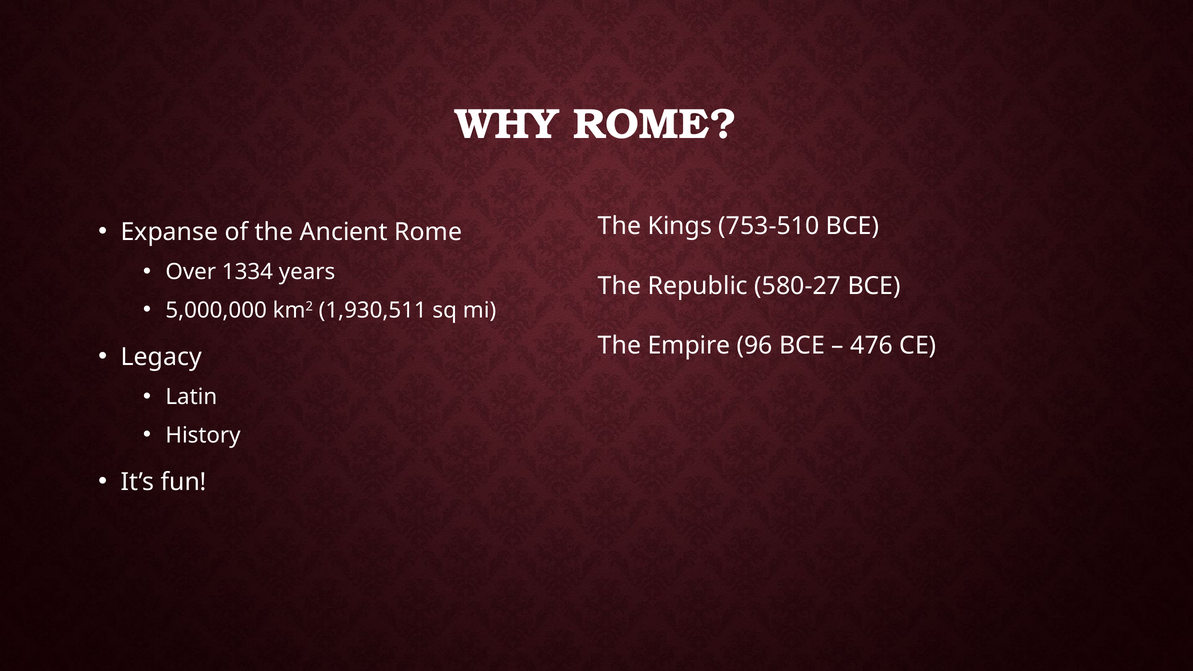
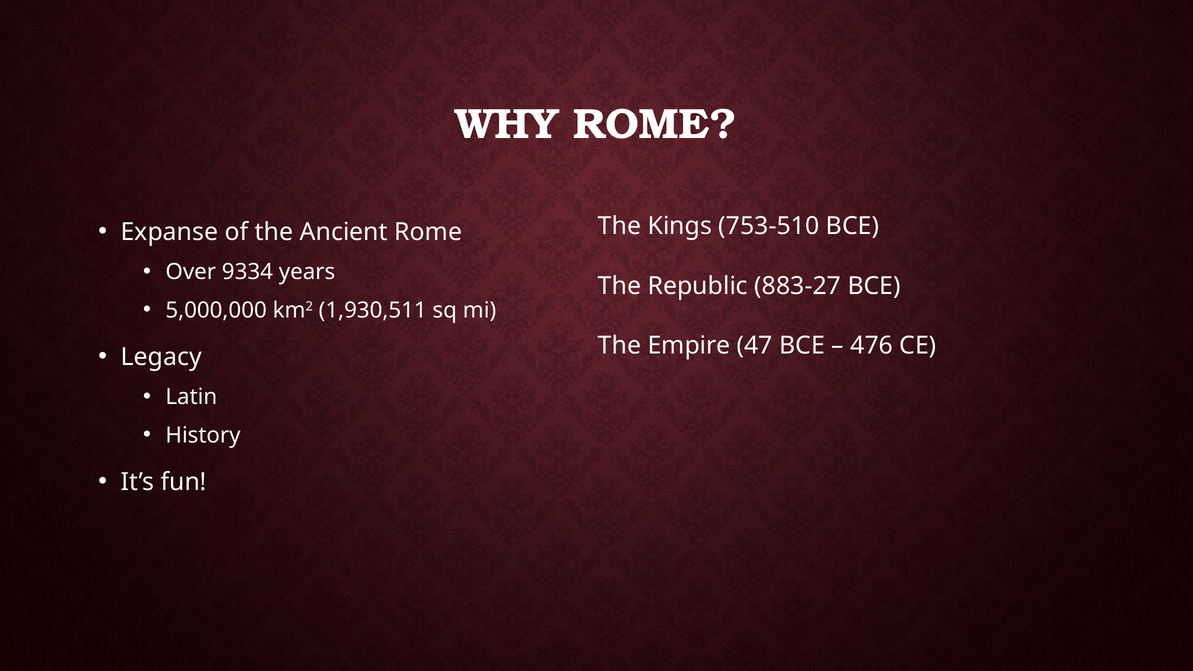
1334: 1334 -> 9334
580-27: 580-27 -> 883-27
96: 96 -> 47
